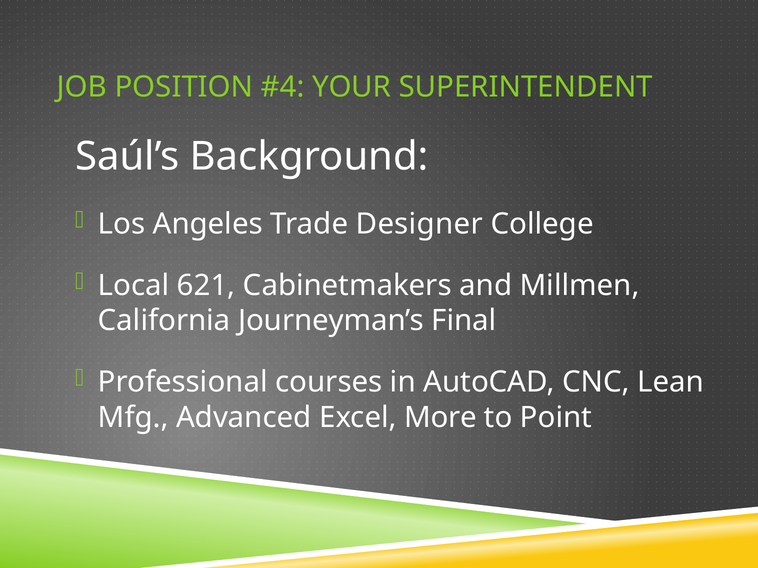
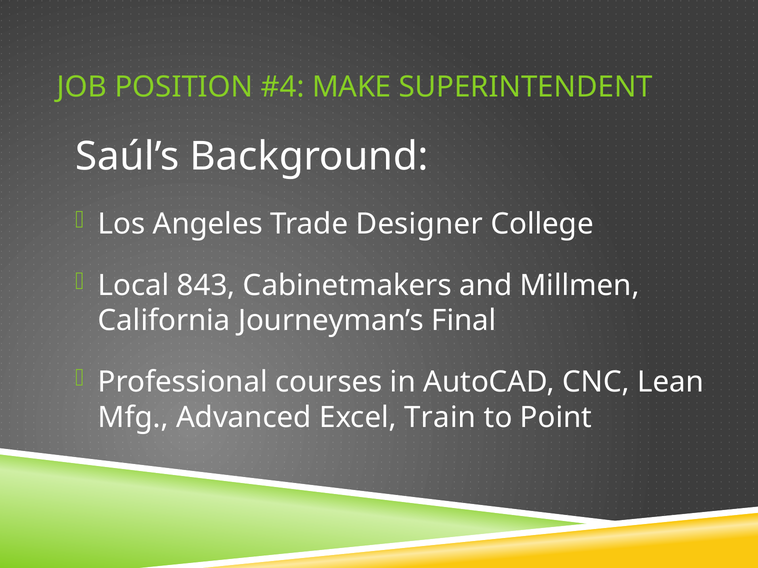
YOUR: YOUR -> MAKE
621: 621 -> 843
More: More -> Train
